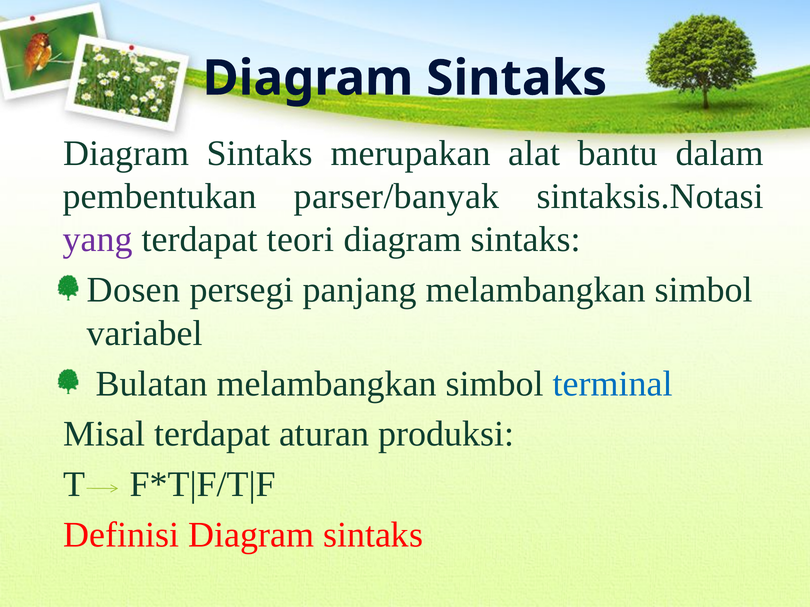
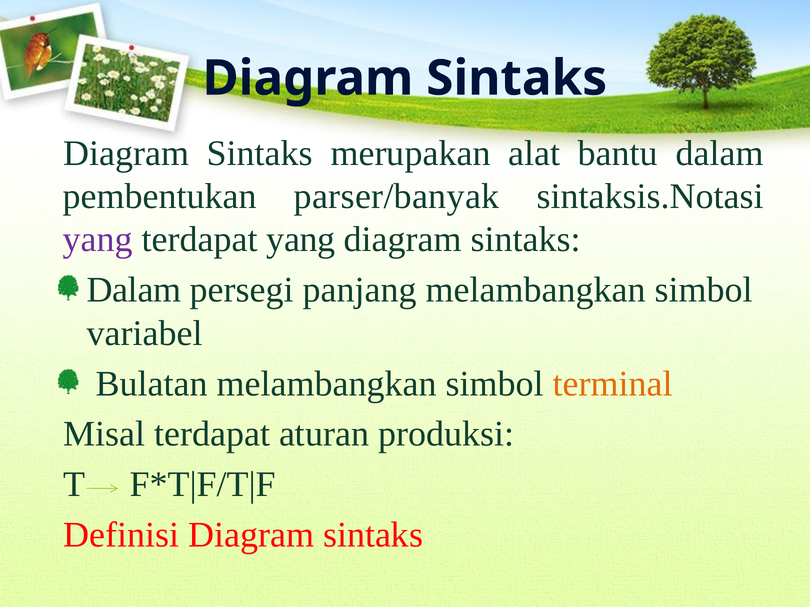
terdapat teori: teori -> yang
Dosen at (134, 290): Dosen -> Dalam
terminal colour: blue -> orange
